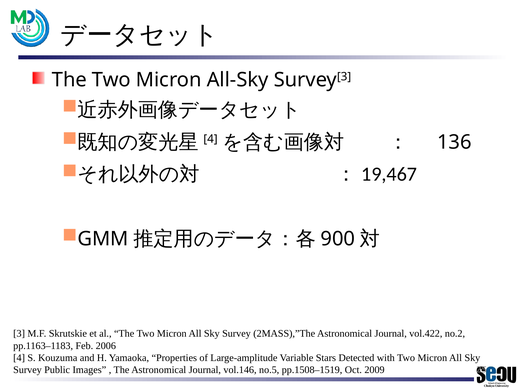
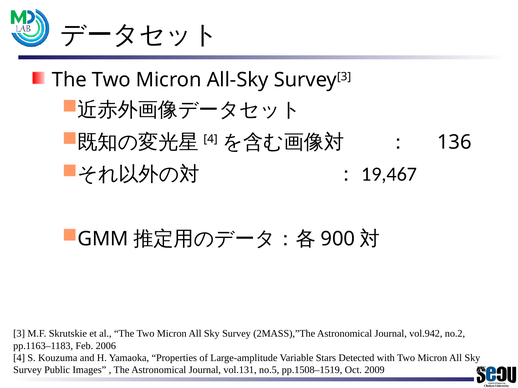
vol.422: vol.422 -> vol.942
vol.146: vol.146 -> vol.131
